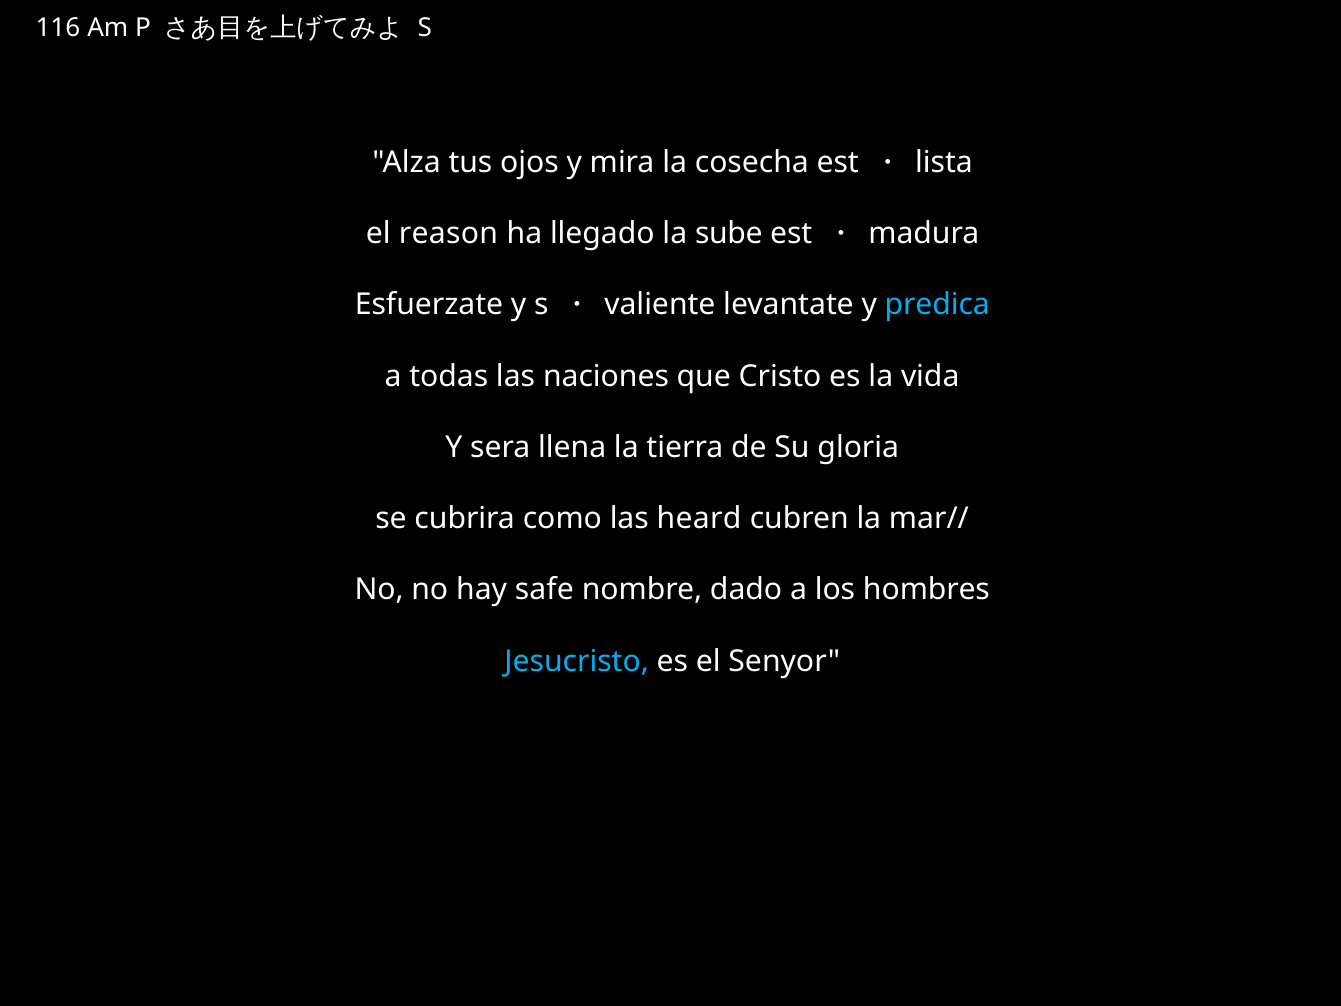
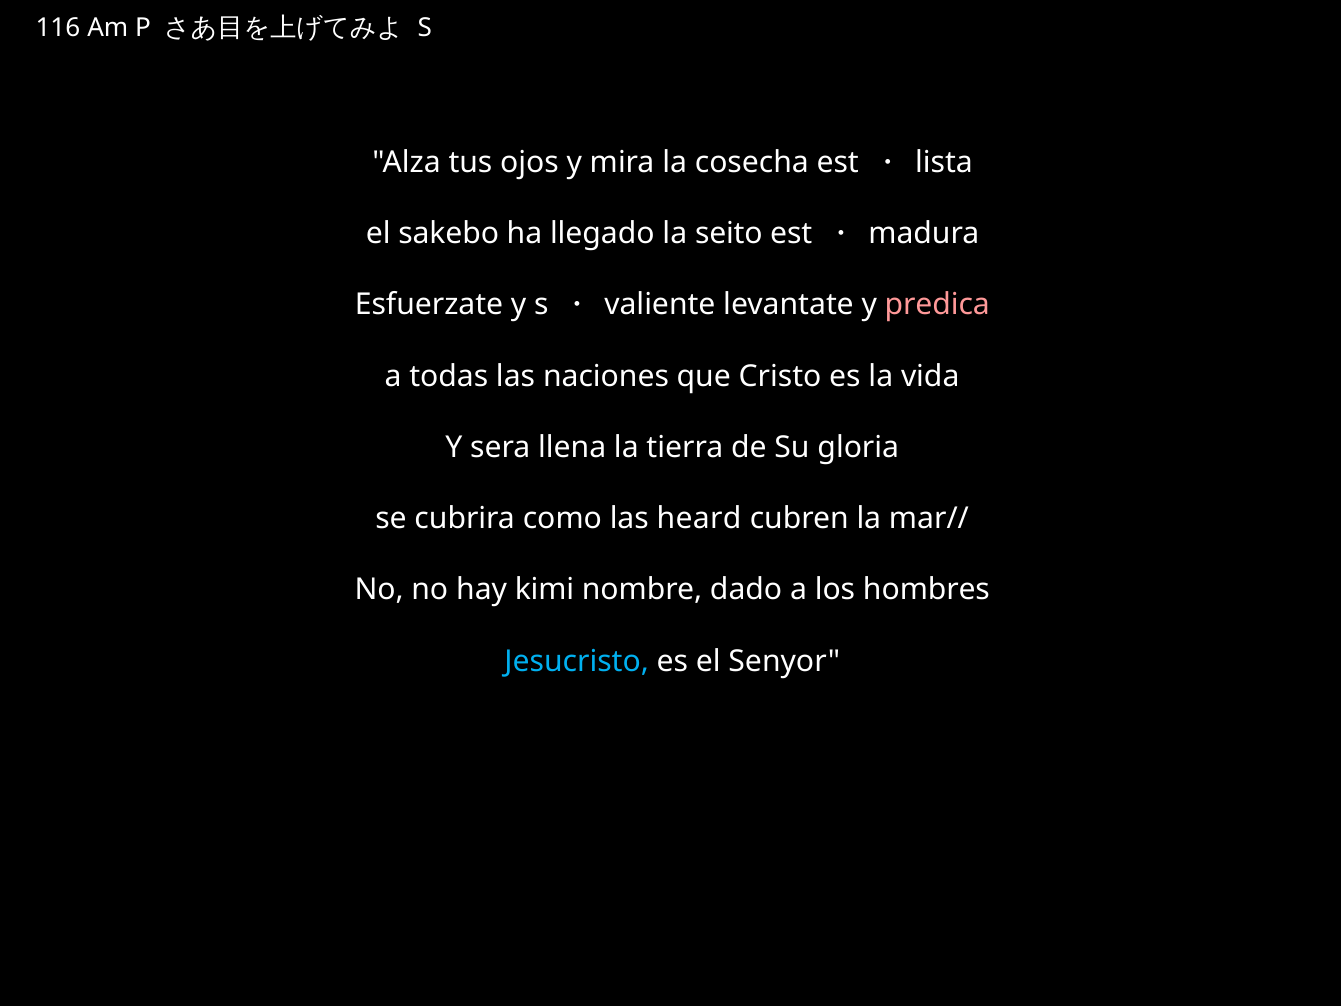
reason: reason -> sakebo
sube: sube -> seito
predica colour: light blue -> pink
safe: safe -> kimi
